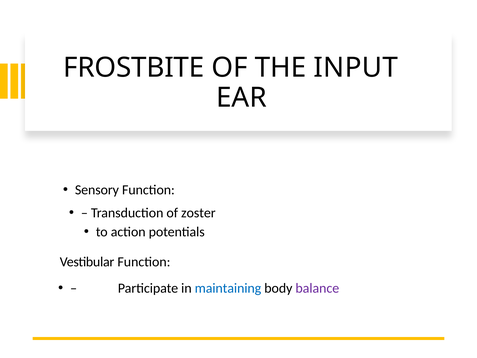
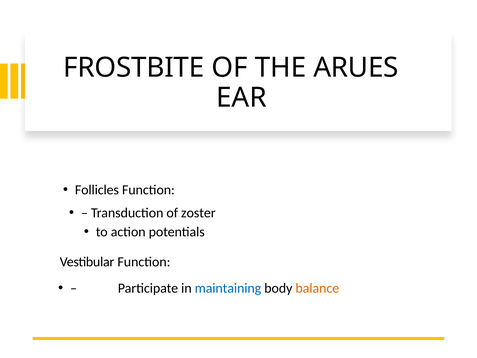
INPUT: INPUT -> ARUES
Sensory: Sensory -> Follicles
balance colour: purple -> orange
